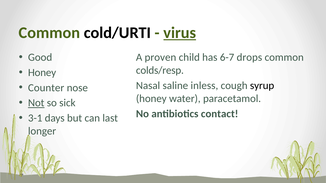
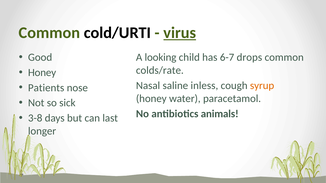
proven: proven -> looking
colds/resp: colds/resp -> colds/rate
syrup colour: black -> orange
Counter: Counter -> Patients
Not underline: present -> none
contact: contact -> animals
3-1: 3-1 -> 3-8
